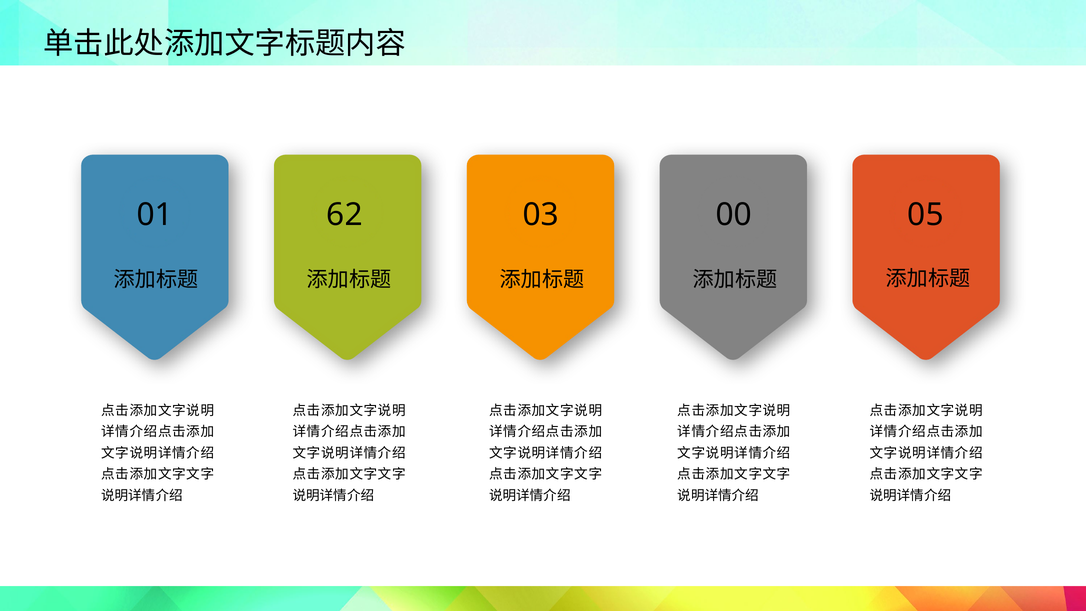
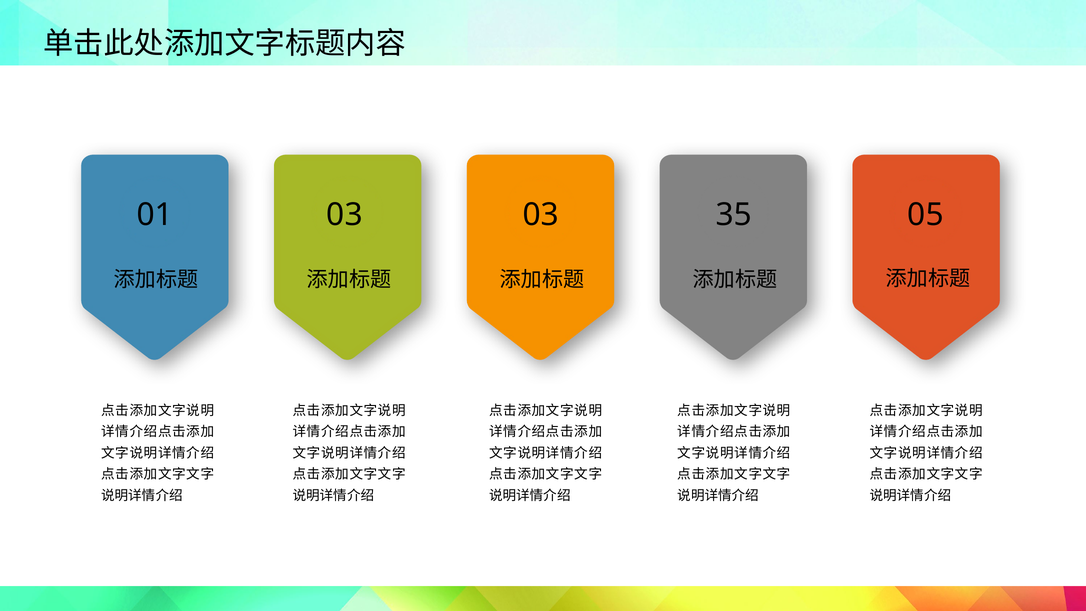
01 62: 62 -> 03
00: 00 -> 35
